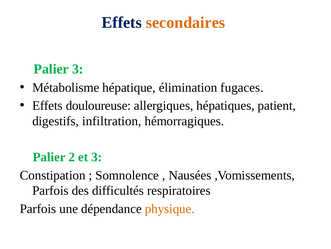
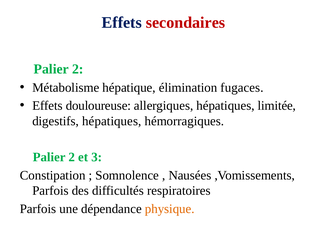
secondaires colour: orange -> red
3 at (78, 69): 3 -> 2
patient: patient -> limitée
digestifs infiltration: infiltration -> hépatiques
